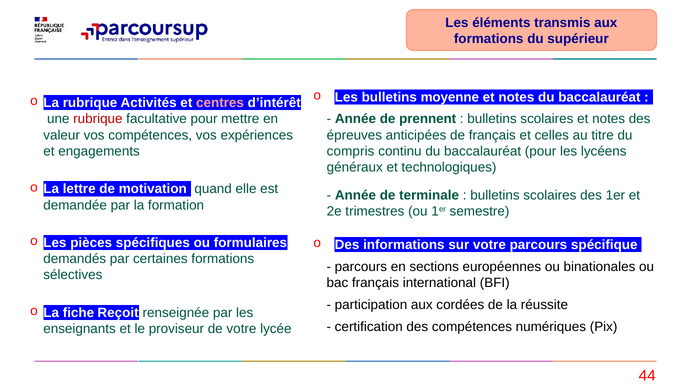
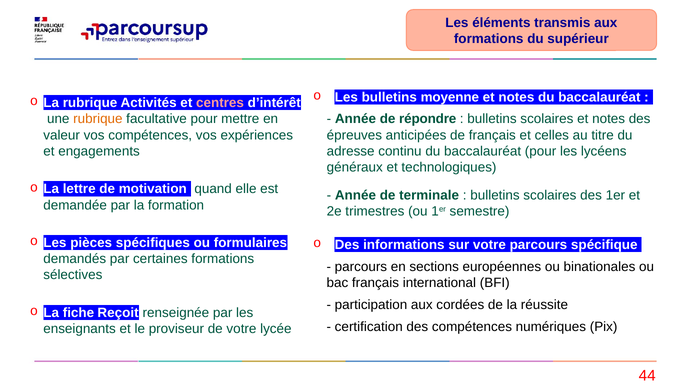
rubrique at (98, 119) colour: red -> orange
prennent: prennent -> répondre
compris: compris -> adresse
